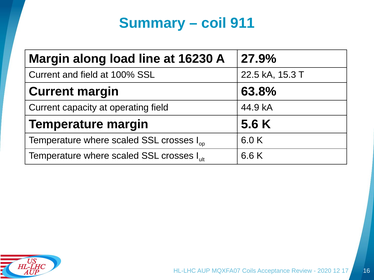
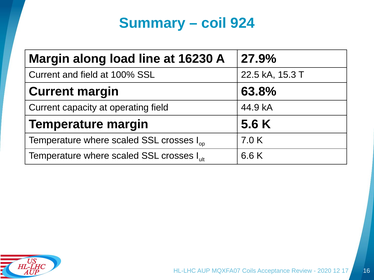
911: 911 -> 924
6.0: 6.0 -> 7.0
